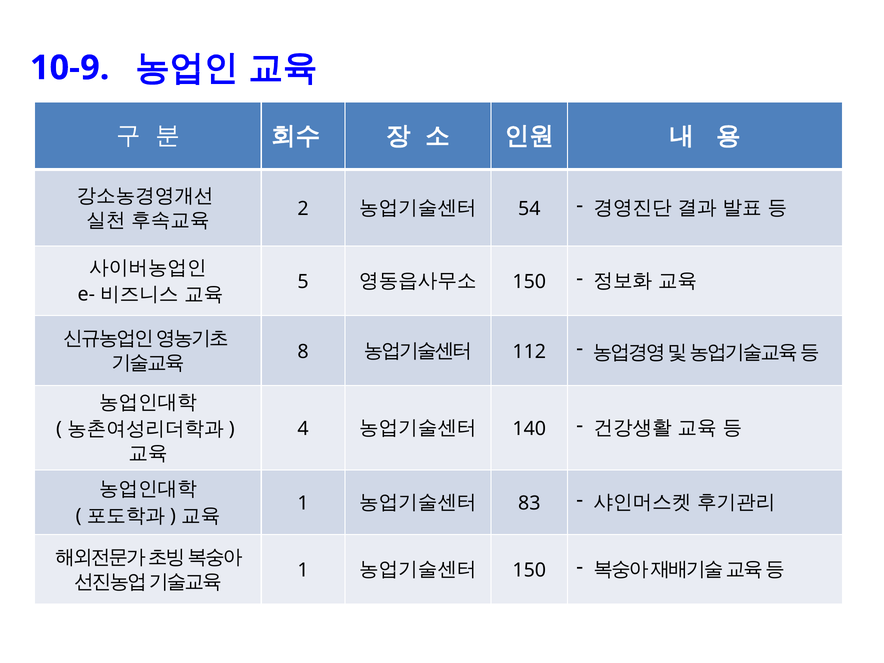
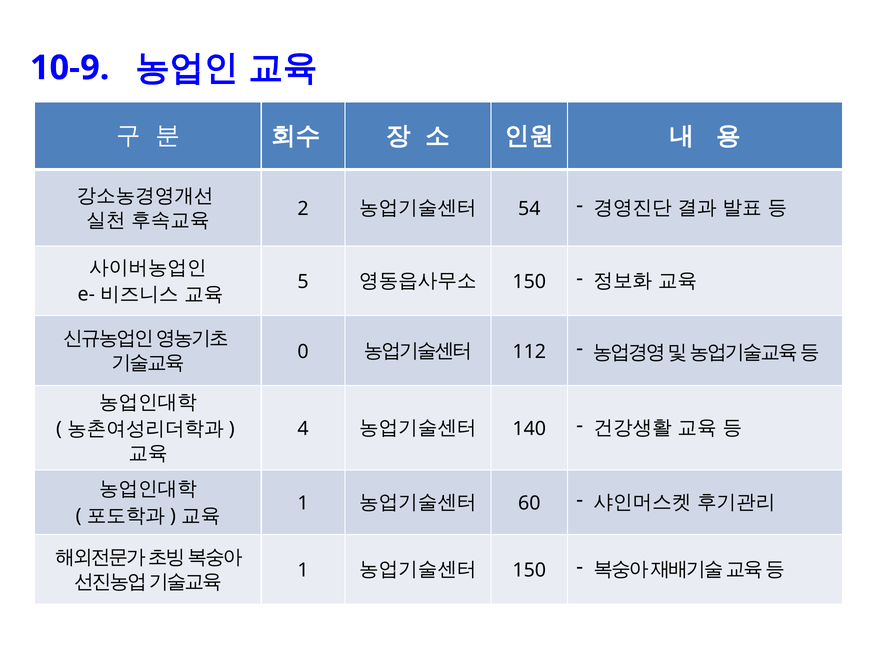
8: 8 -> 0
83: 83 -> 60
